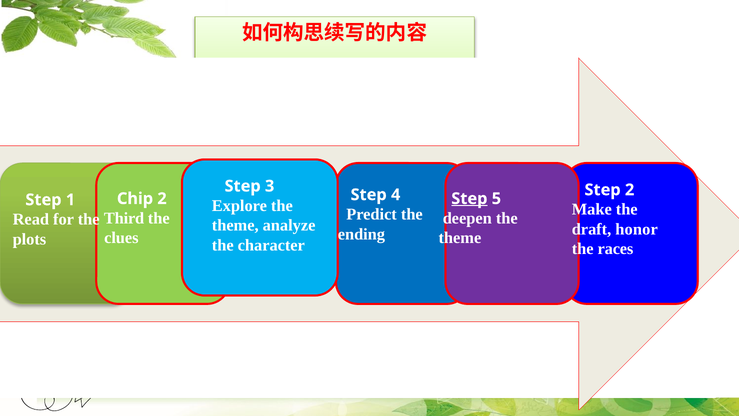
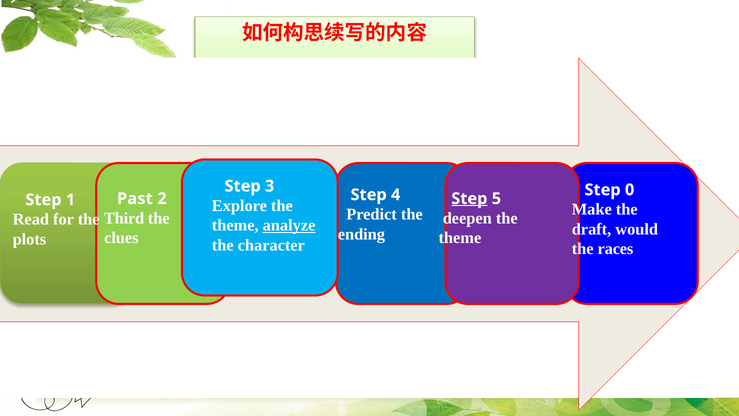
Step 2: 2 -> 0
Chip: Chip -> Past
analyze underline: none -> present
honor: honor -> would
